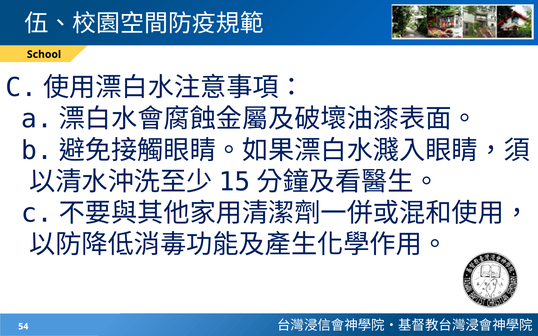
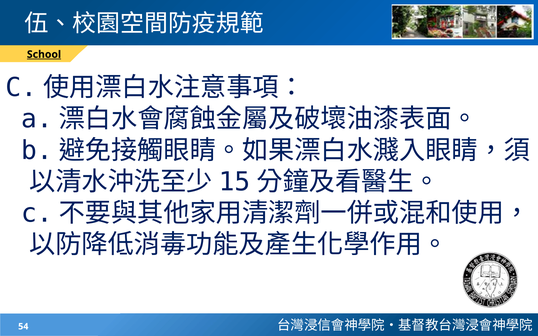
School underline: none -> present
